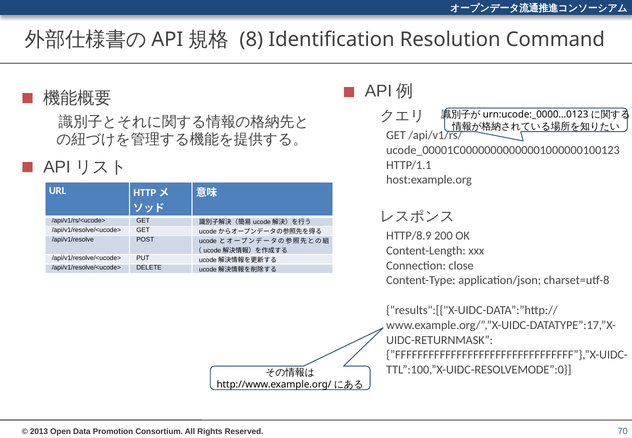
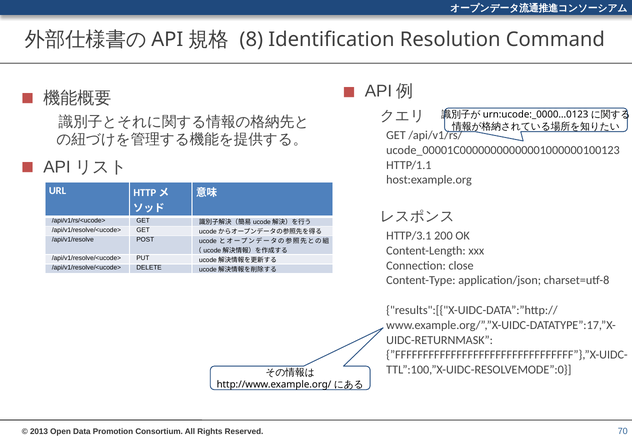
HTTP/8.9: HTTP/8.9 -> HTTP/3.1
